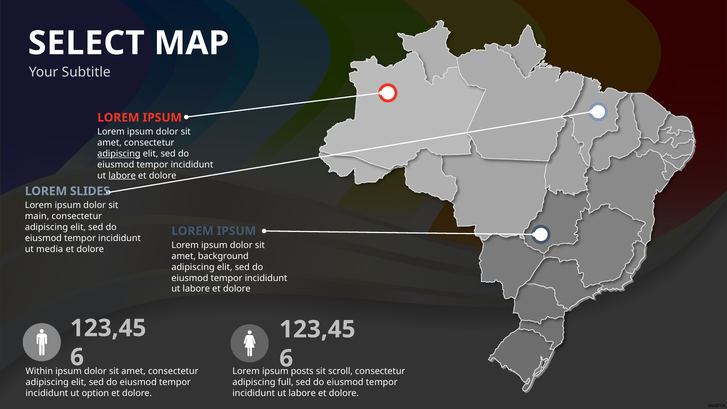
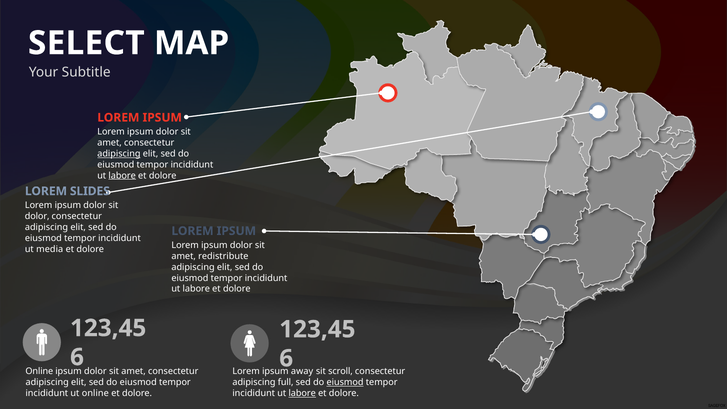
main at (37, 216): main -> dolor
background: background -> redistribute
Within at (39, 371): Within -> Online
posts: posts -> away
eiusmod at (345, 382) underline: none -> present
ut option: option -> online
labore at (302, 393) underline: none -> present
